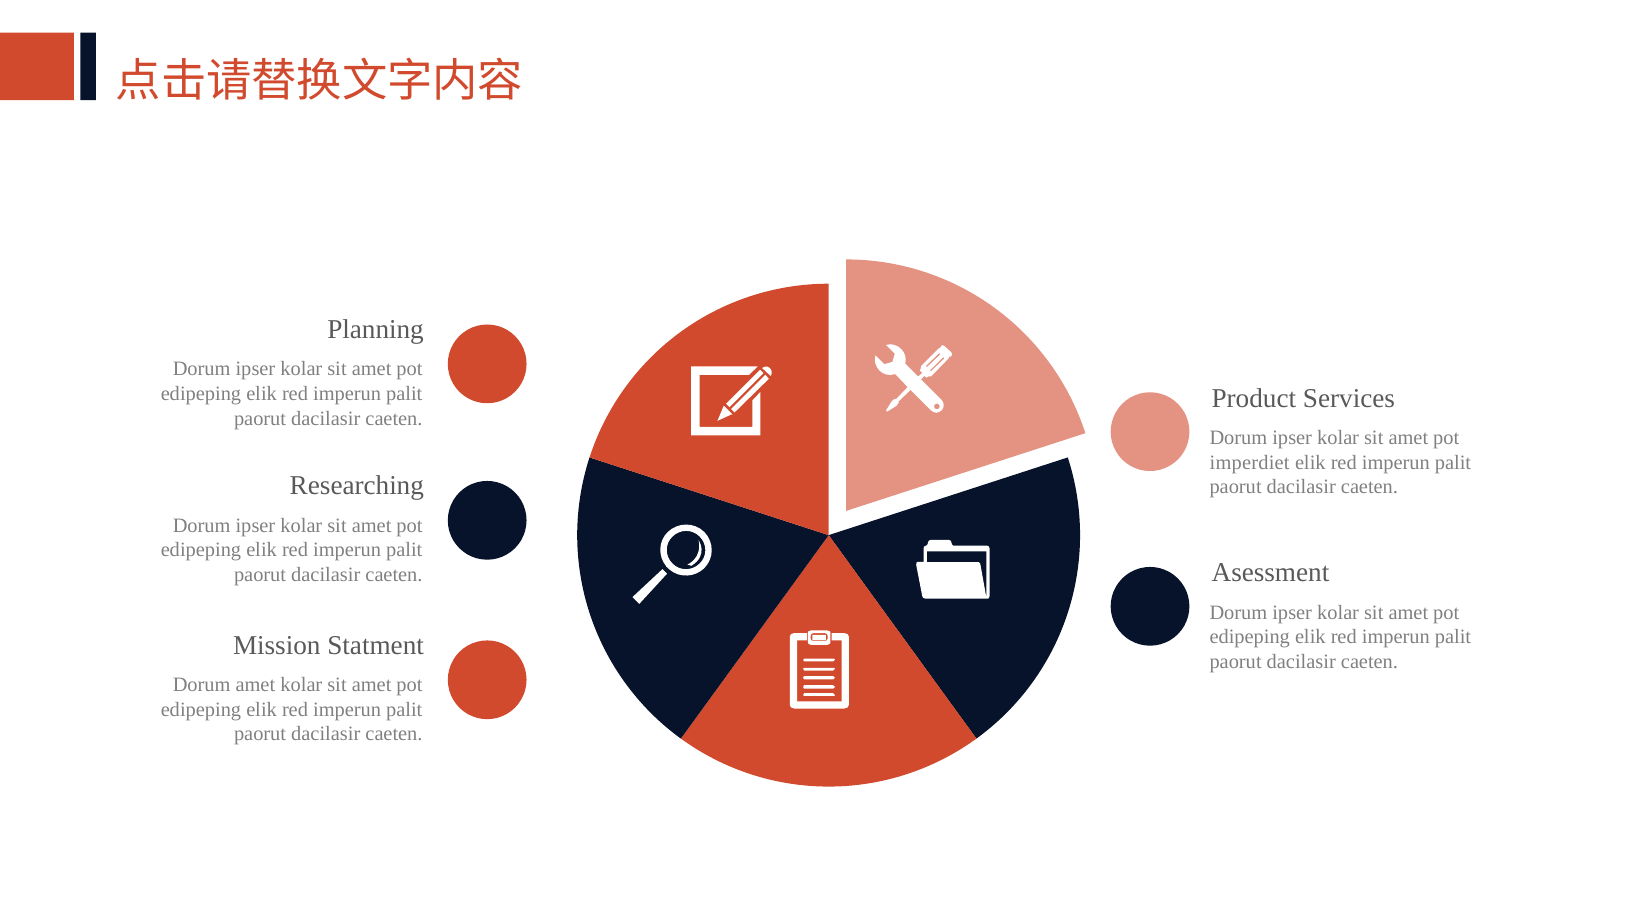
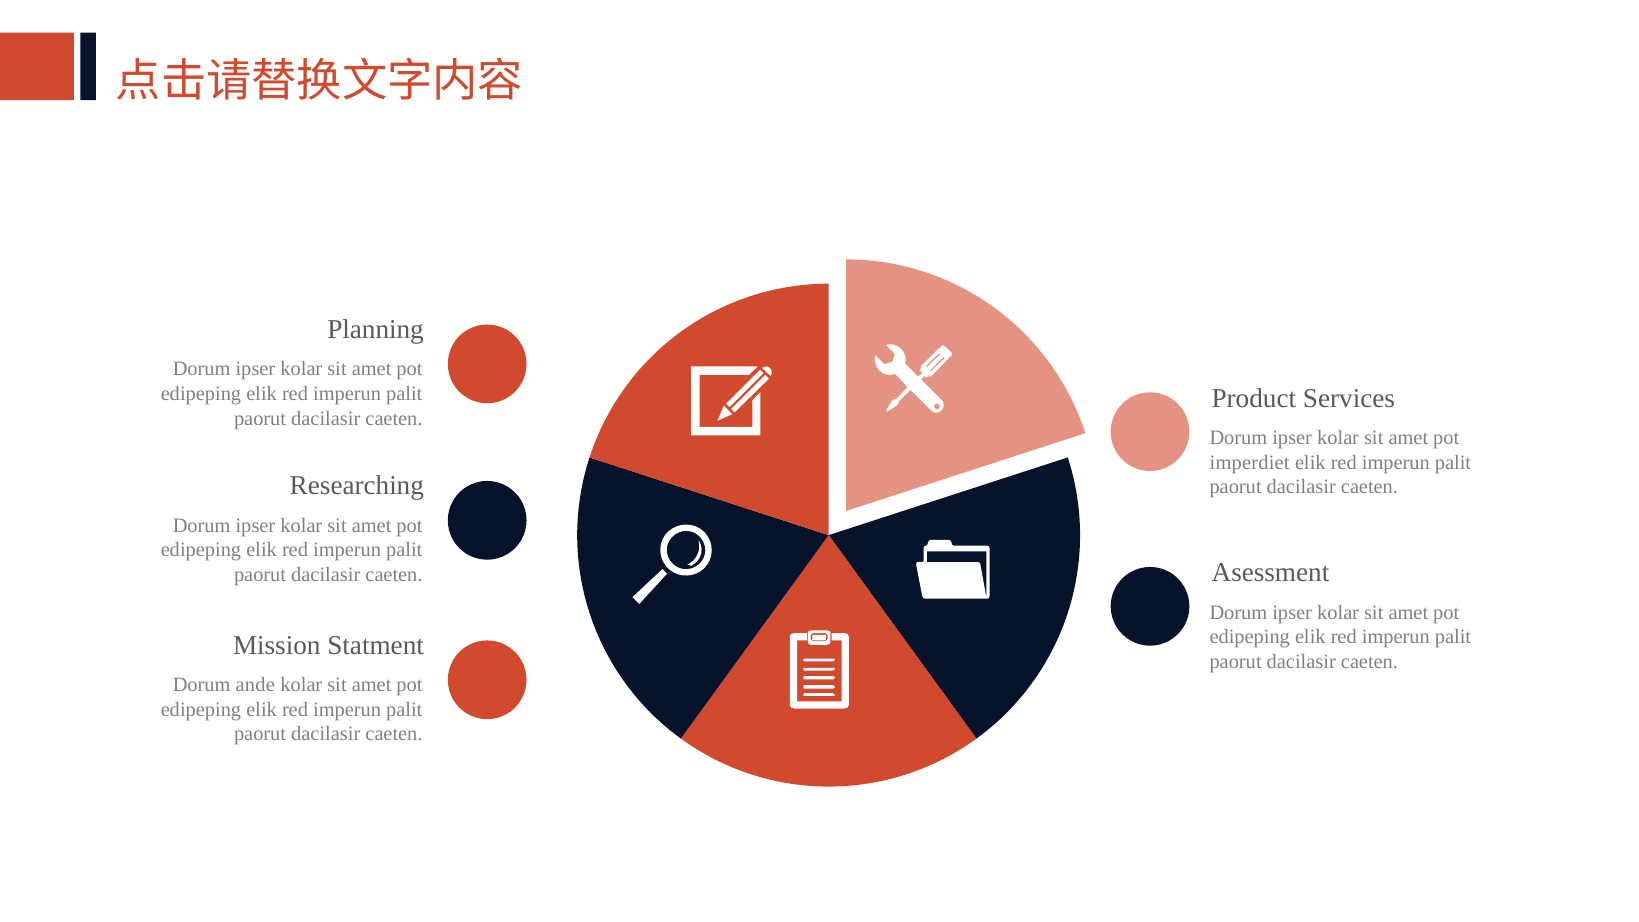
Dorum amet: amet -> ande
